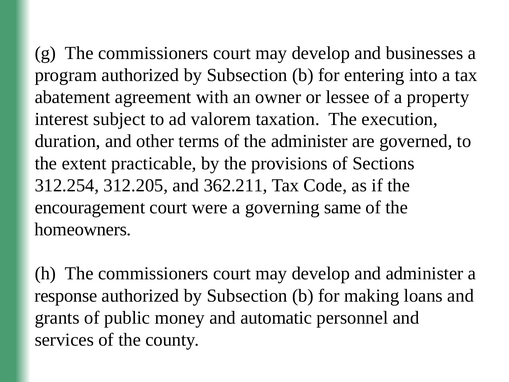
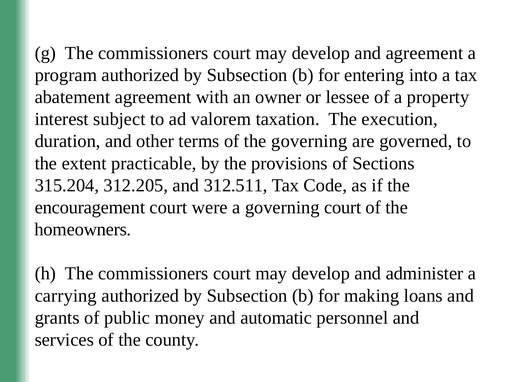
and businesses: businesses -> agreement
the administer: administer -> governing
312.254: 312.254 -> 315.204
362.211: 362.211 -> 312.511
governing same: same -> court
response: response -> carrying
